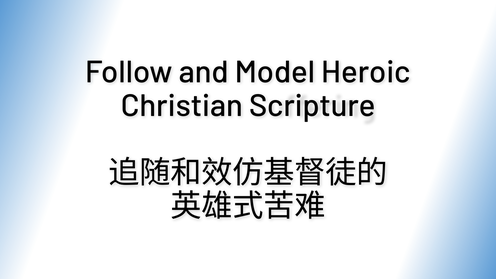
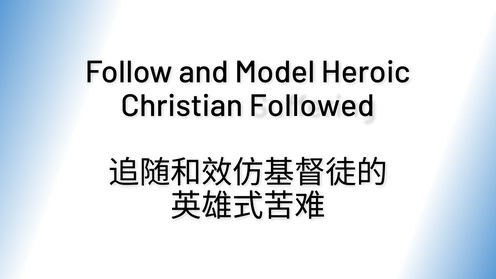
Scripture: Scripture -> Followed
